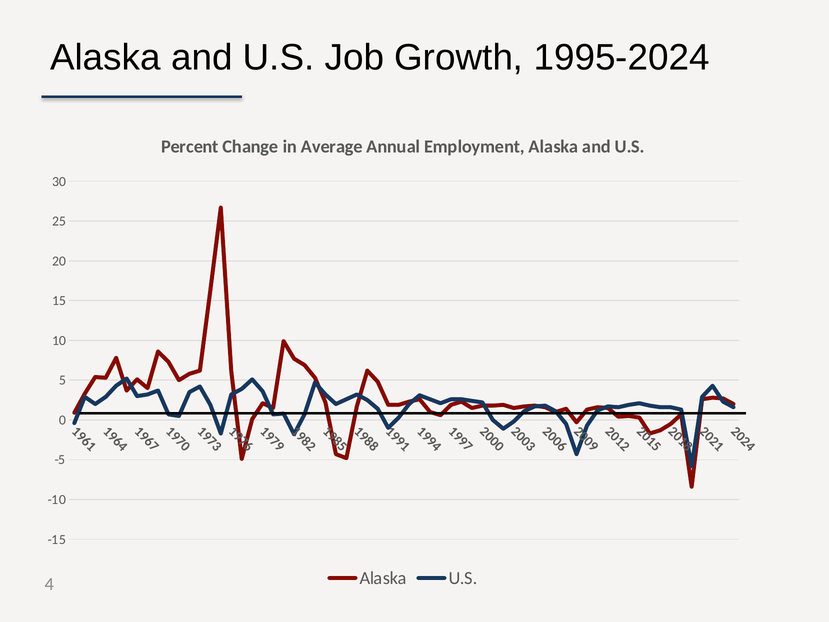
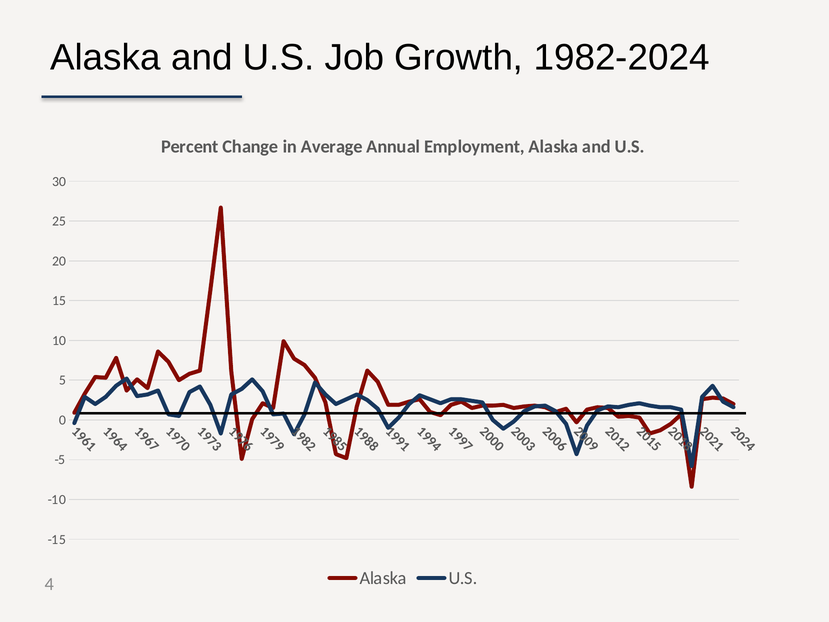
1995-2024: 1995-2024 -> 1982-2024
